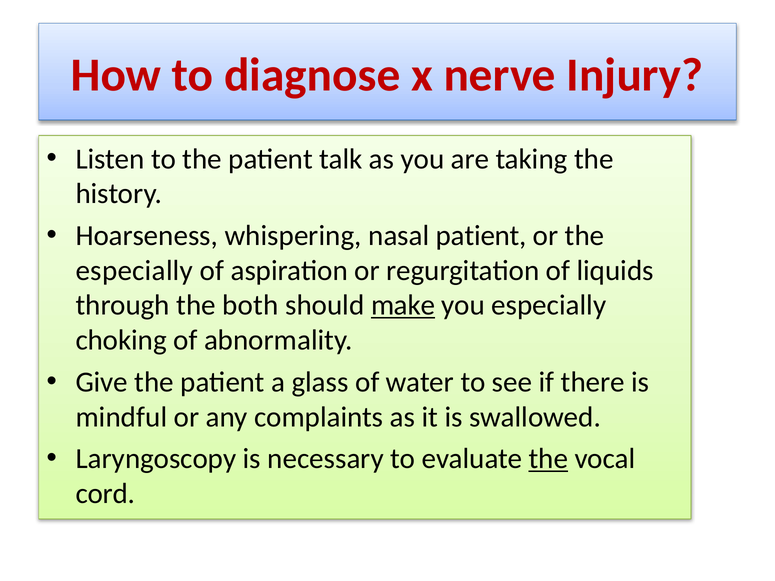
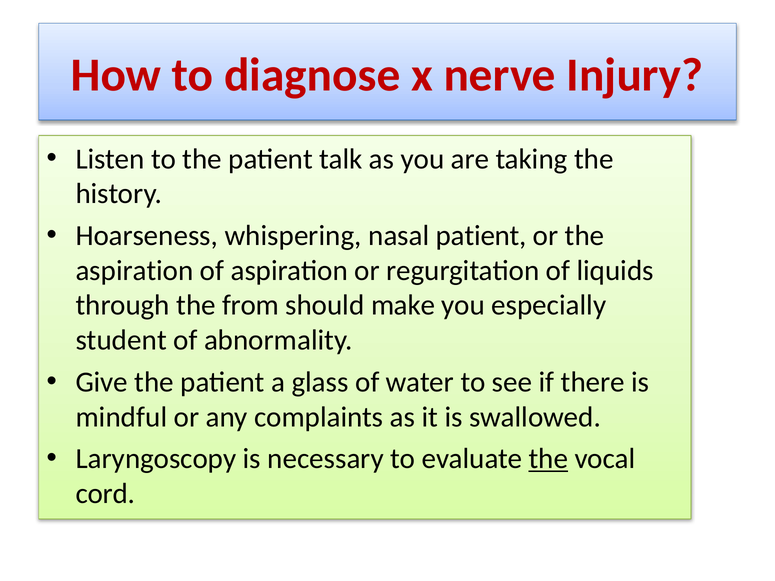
especially at (134, 271): especially -> aspiration
both: both -> from
make underline: present -> none
choking: choking -> student
